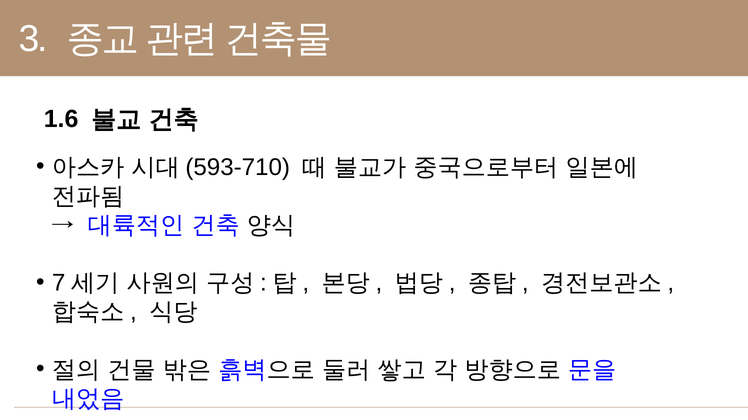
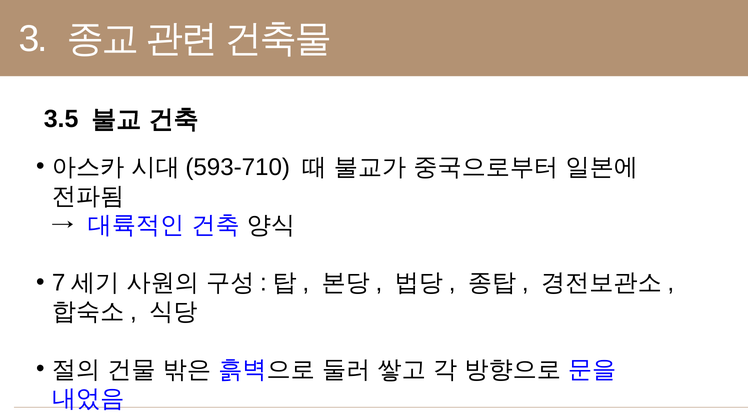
1.6: 1.6 -> 3.5
